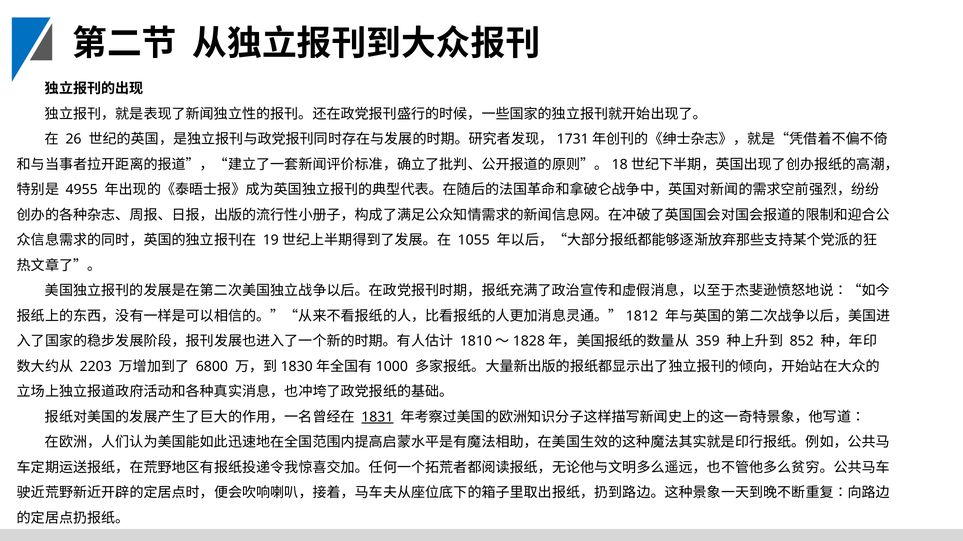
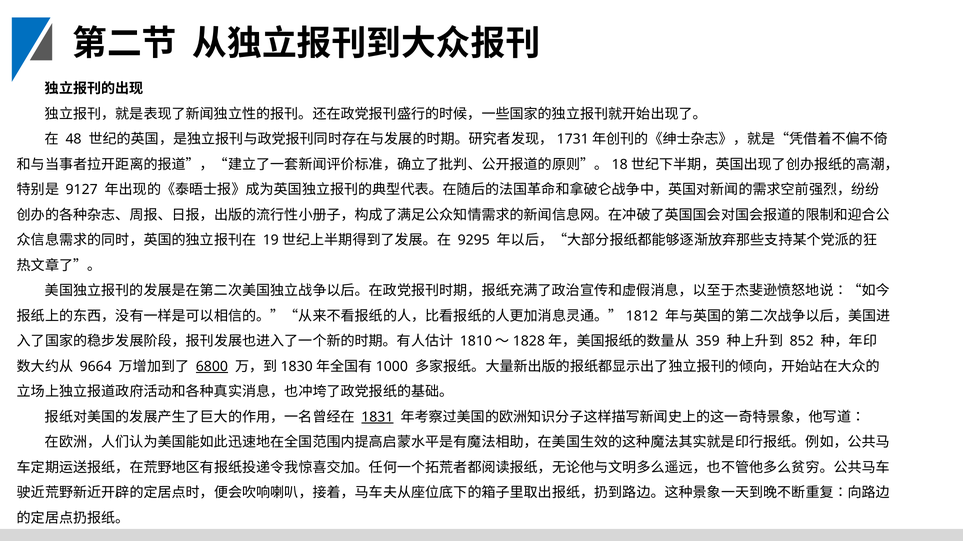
26: 26 -> 48
4955: 4955 -> 9127
1055: 1055 -> 9295
2203: 2203 -> 9664
6800 underline: none -> present
